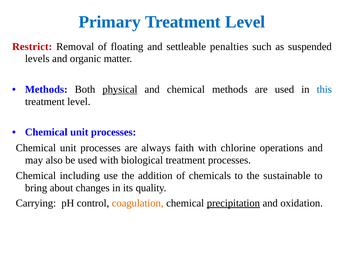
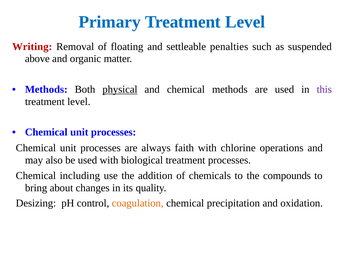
Restrict: Restrict -> Writing
levels: levels -> above
this colour: blue -> purple
sustainable: sustainable -> compounds
Carrying: Carrying -> Desizing
precipitation underline: present -> none
